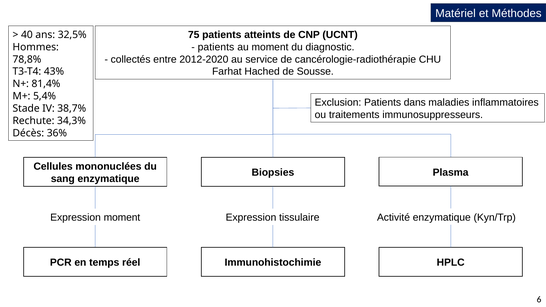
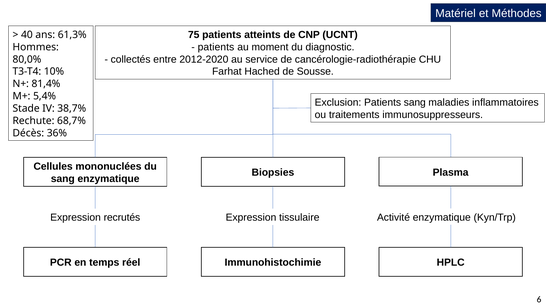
32,5%: 32,5% -> 61,3%
78,8%: 78,8% -> 80,0%
43%: 43% -> 10%
Patients dans: dans -> sang
34,3%: 34,3% -> 68,7%
Expression moment: moment -> recrutés
